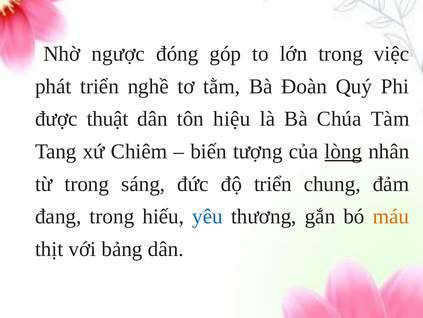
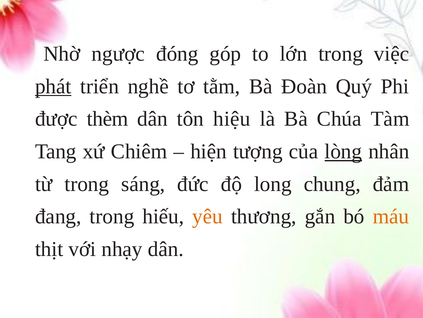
phát underline: none -> present
thuật: thuật -> thèm
biến: biến -> hiện
độ triển: triển -> long
yêu colour: blue -> orange
bảng: bảng -> nhạy
